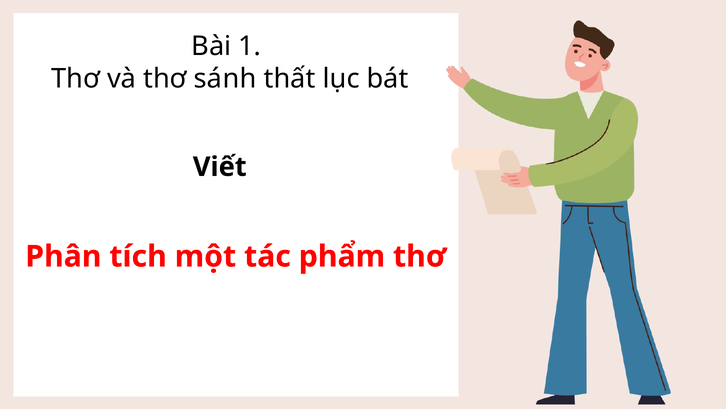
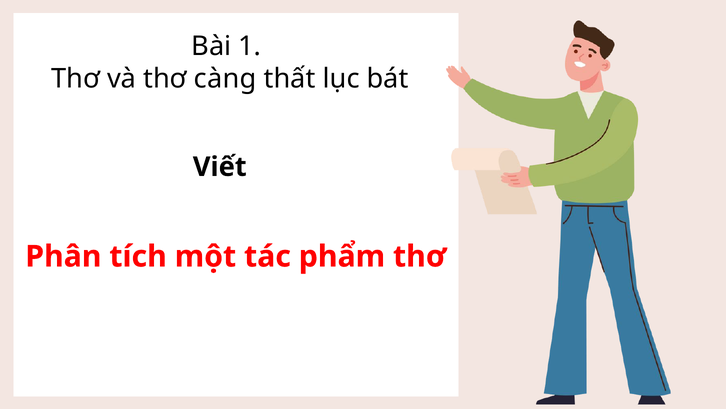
sánh: sánh -> càng
